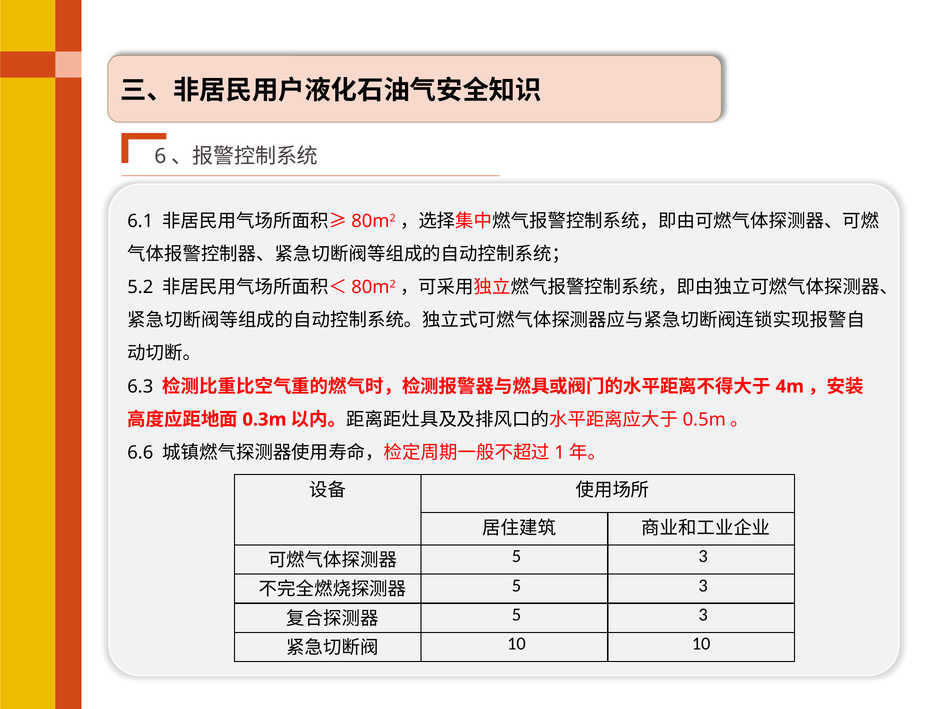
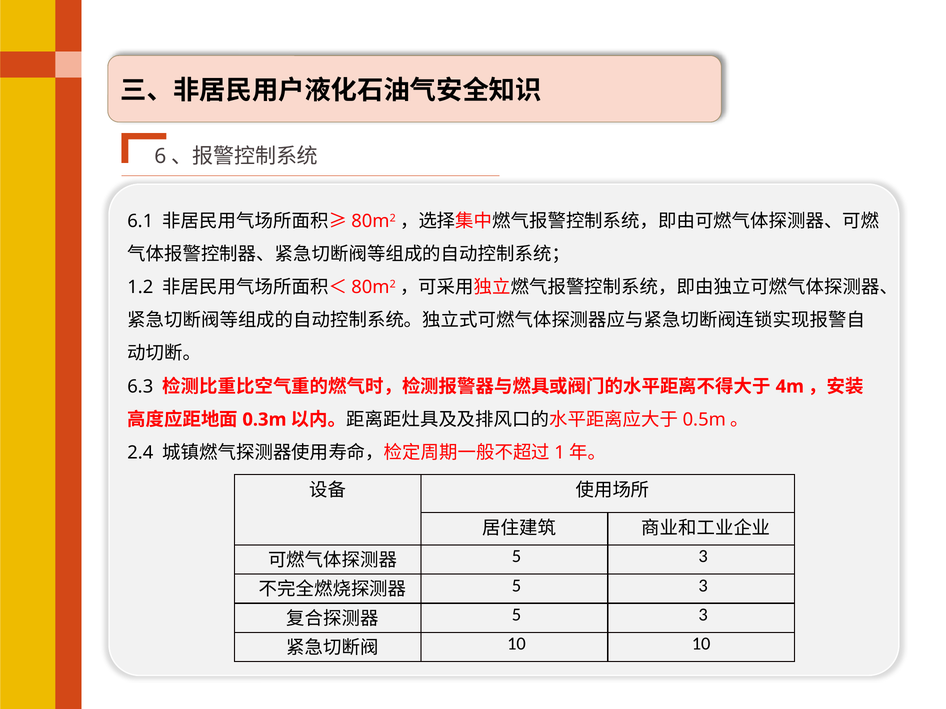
5.2: 5.2 -> 1.2
6.6: 6.6 -> 2.4
